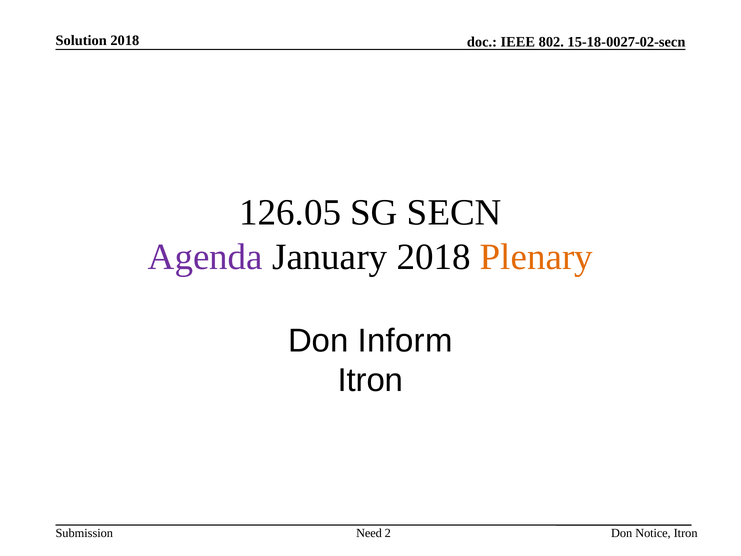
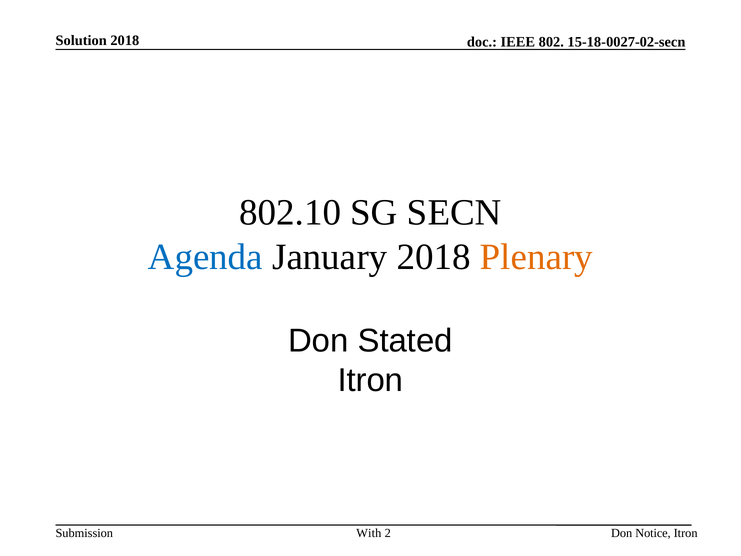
126.05: 126.05 -> 802.10
Agenda colour: purple -> blue
Inform: Inform -> Stated
Need: Need -> With
